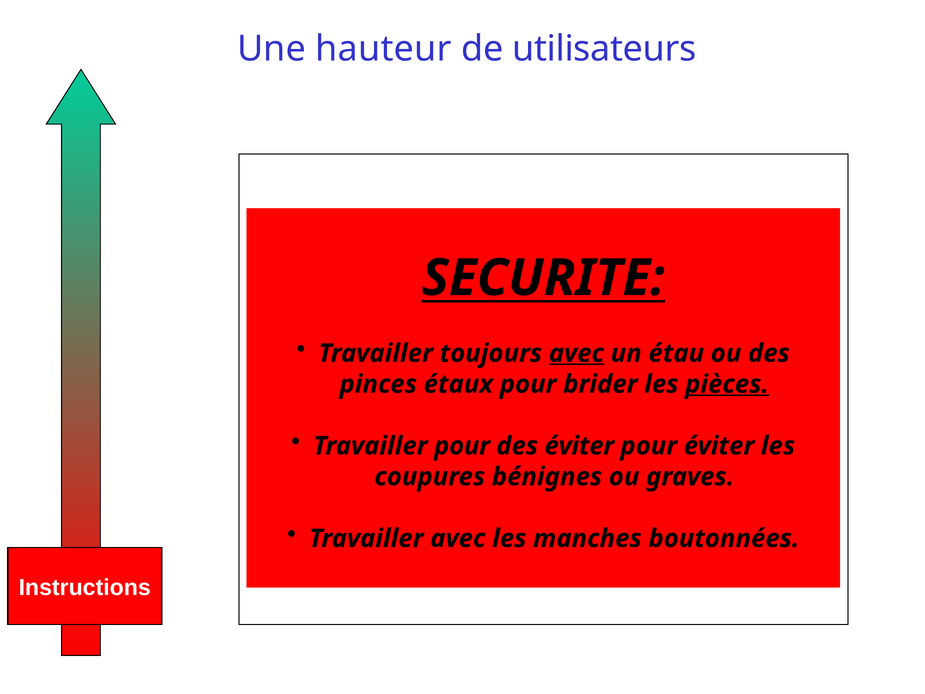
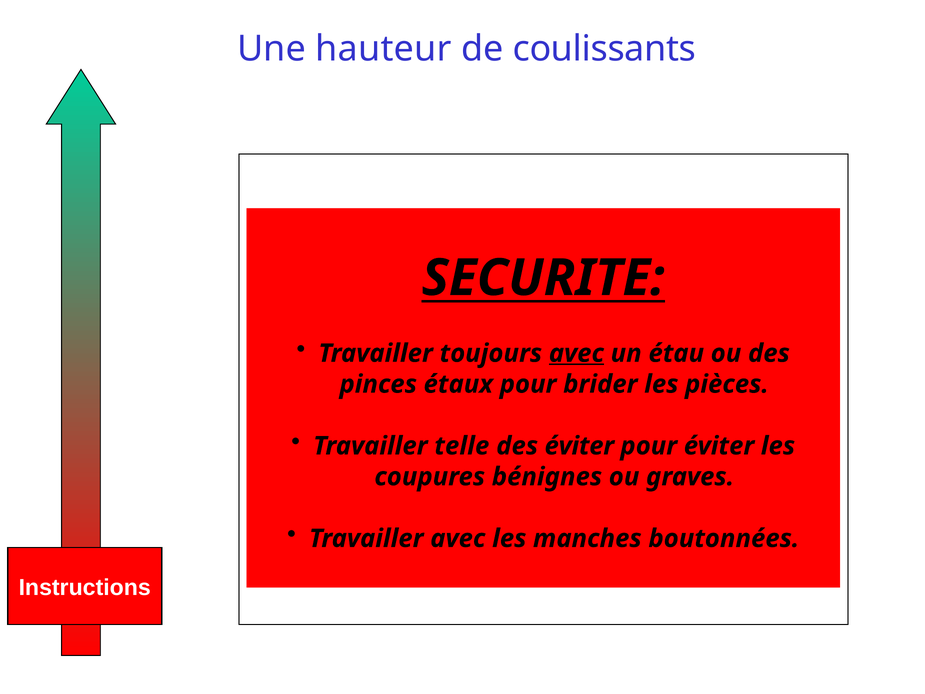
utilisateurs: utilisateurs -> coulissants
pièces underline: present -> none
Travailler pour: pour -> telle
